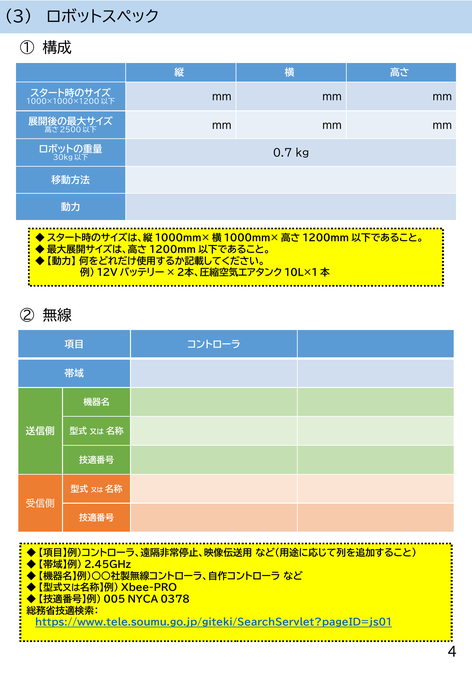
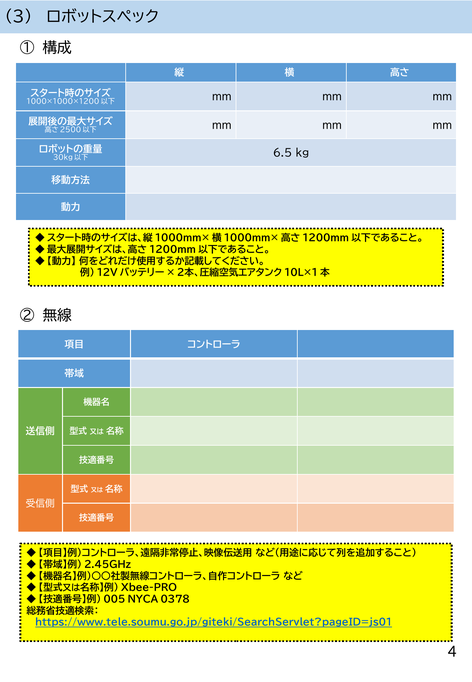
0.7: 0.7 -> 6.5
